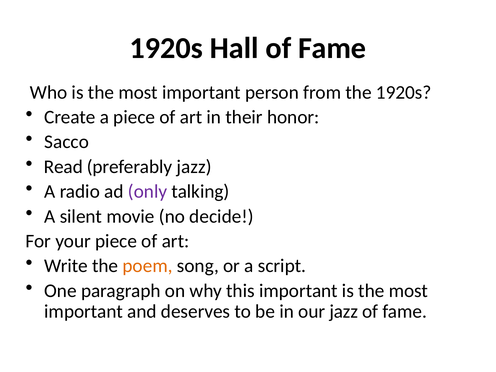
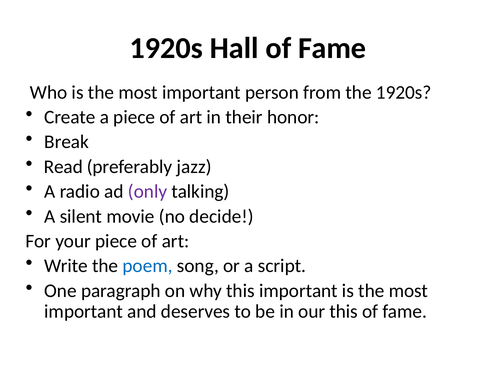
Sacco: Sacco -> Break
poem colour: orange -> blue
our jazz: jazz -> this
